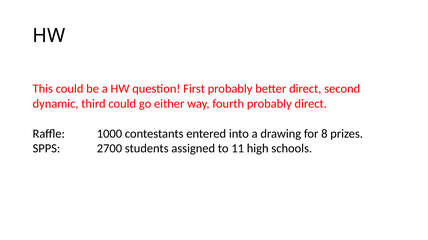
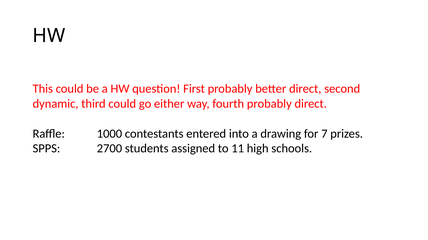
8: 8 -> 7
